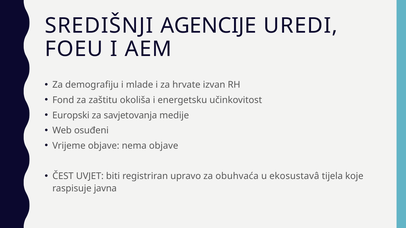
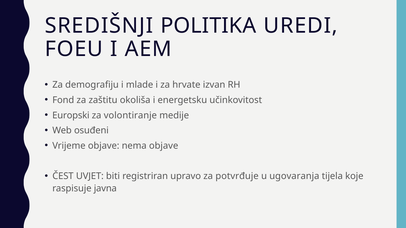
AGENCIJE: AGENCIJE -> POLITIKA
savjetovanja: savjetovanja -> volontiranje
obuhvaća: obuhvaća -> potvrđuje
ekosustavâ: ekosustavâ -> ugovaranja
